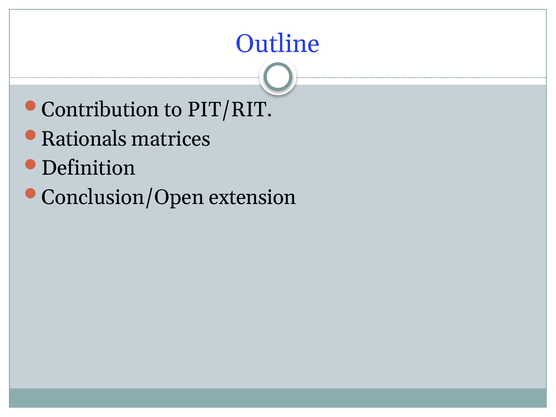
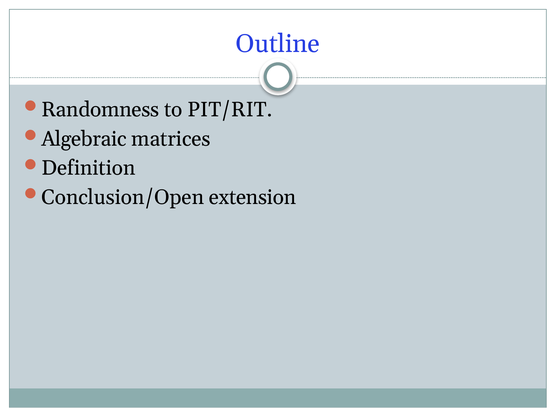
Contribution: Contribution -> Randomness
Rationals: Rationals -> Algebraic
